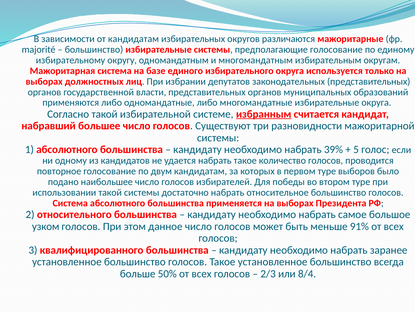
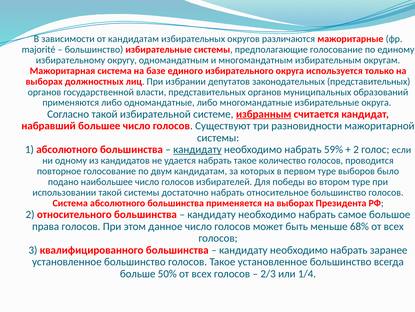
кандидату at (197, 149) underline: none -> present
39%: 39% -> 59%
5 at (356, 149): 5 -> 2
узком: узком -> права
91%: 91% -> 68%
8/4: 8/4 -> 1/4
